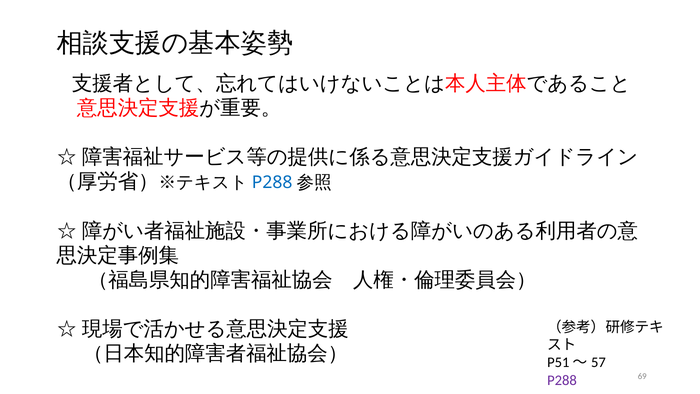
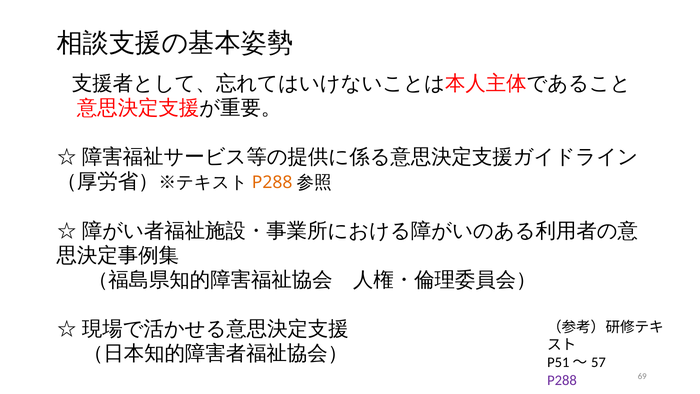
P288 at (272, 183) colour: blue -> orange
